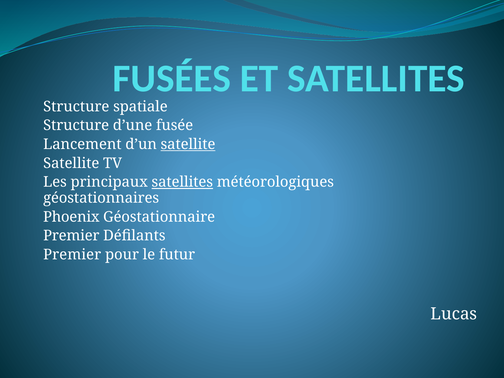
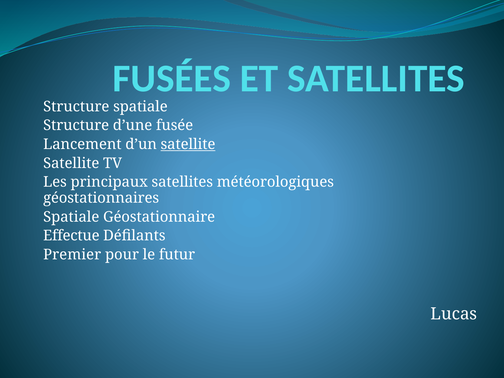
satellites at (182, 182) underline: present -> none
Phoenix at (71, 217): Phoenix -> Spatiale
Premier at (71, 236): Premier -> Effectue
